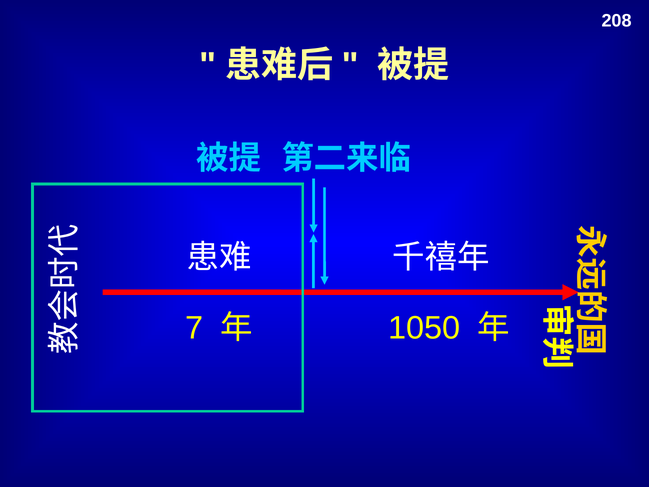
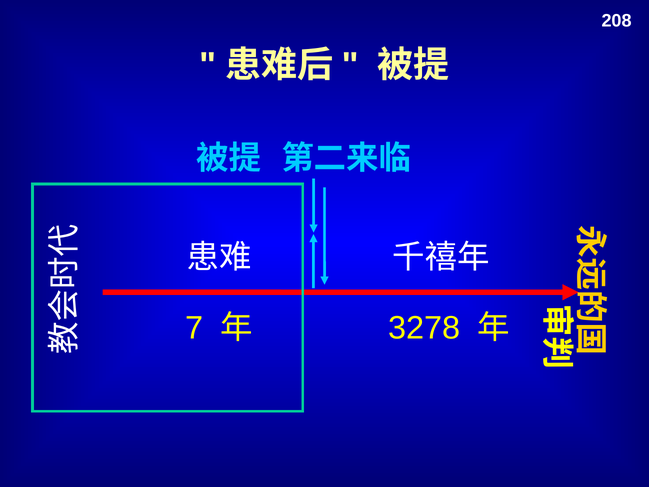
1050: 1050 -> 3278
